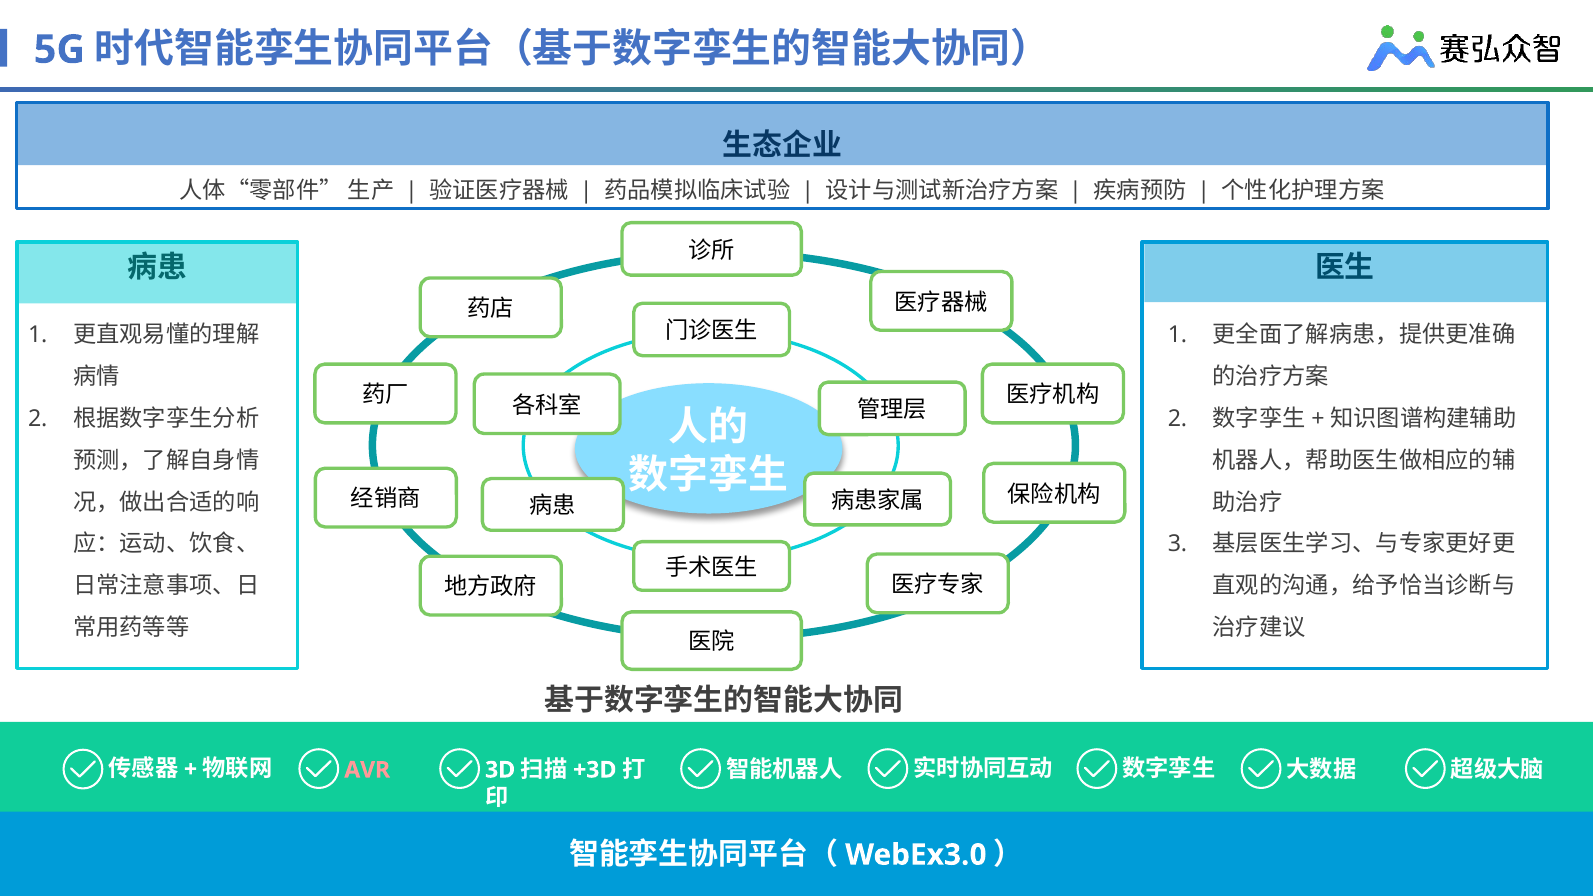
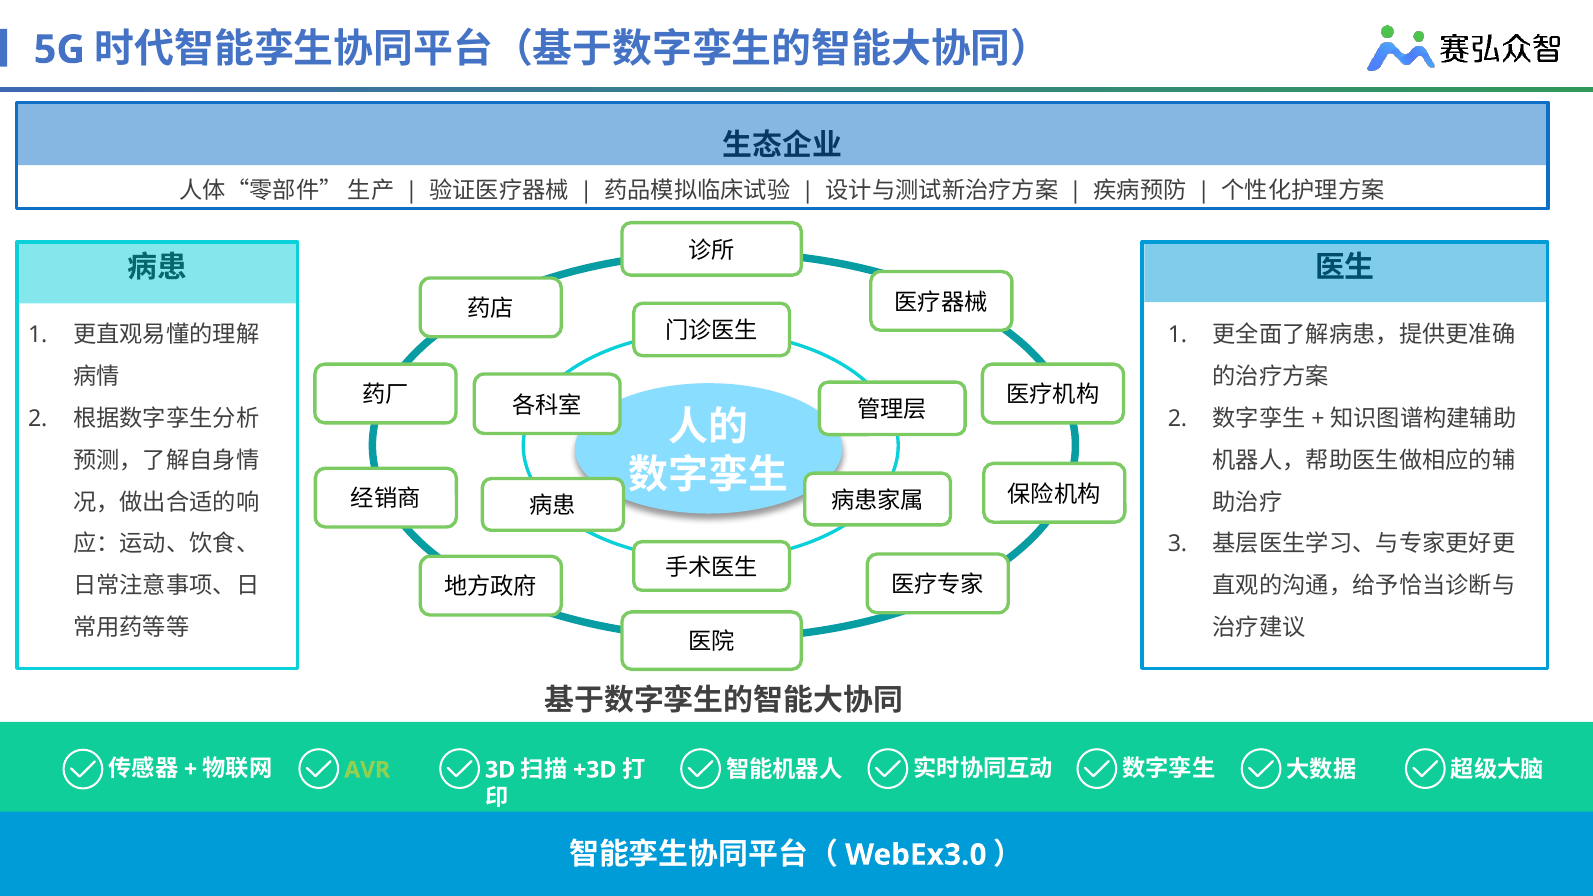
AVR colour: pink -> light green
